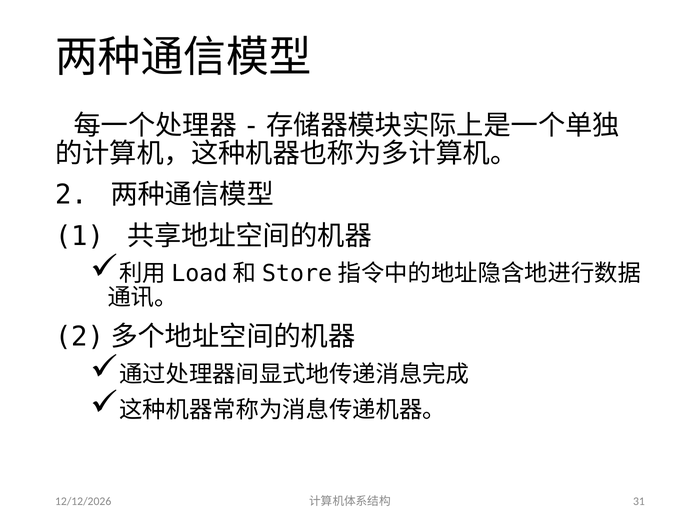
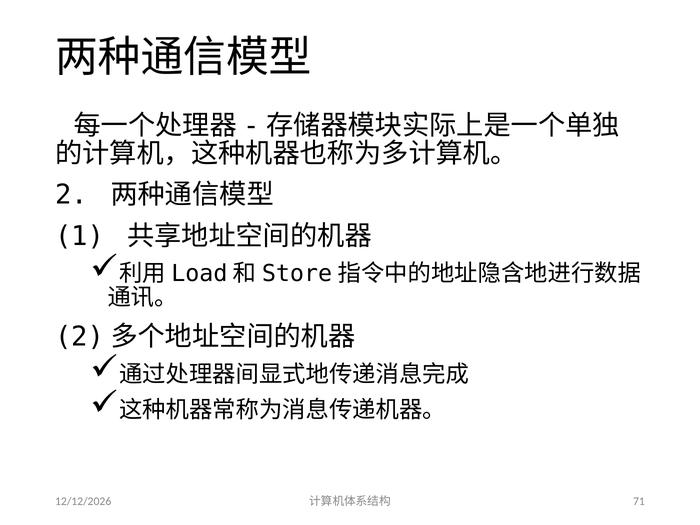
31: 31 -> 71
